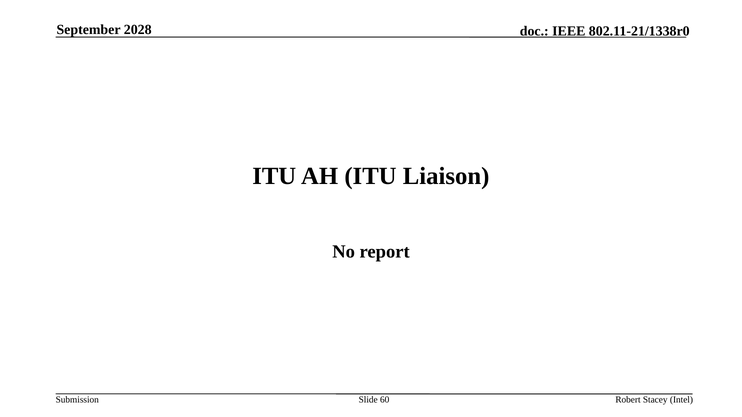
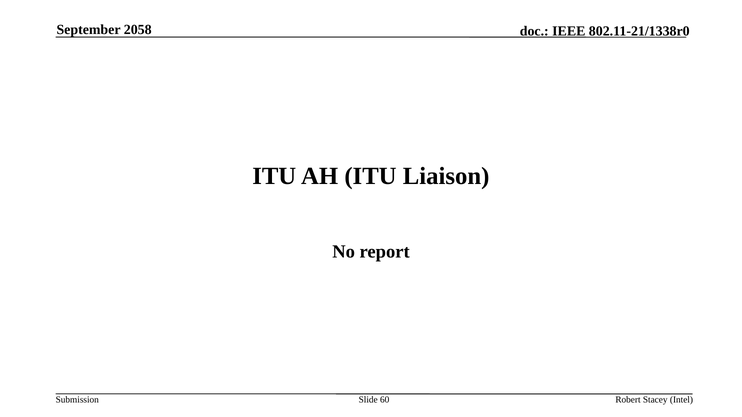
2028: 2028 -> 2058
